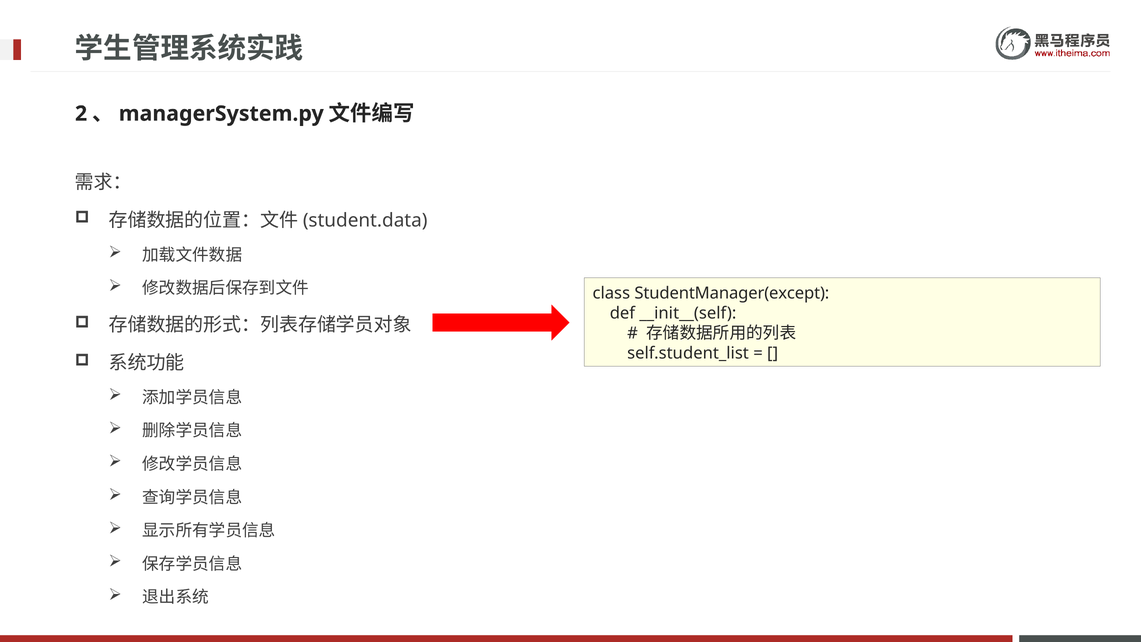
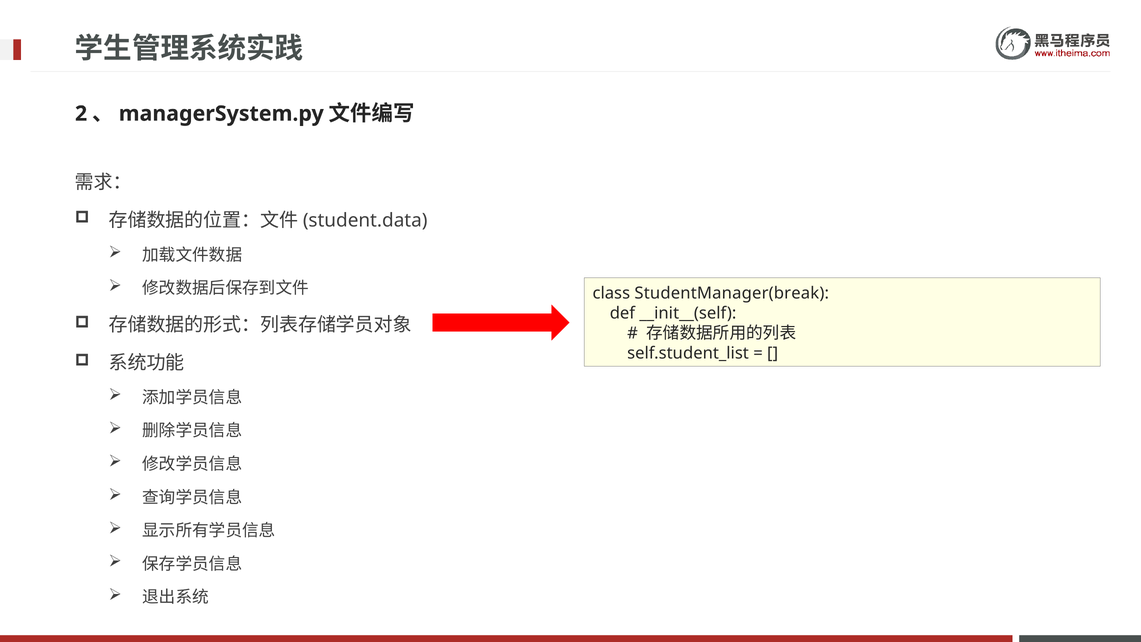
StudentManager(except: StudentManager(except -> StudentManager(break
